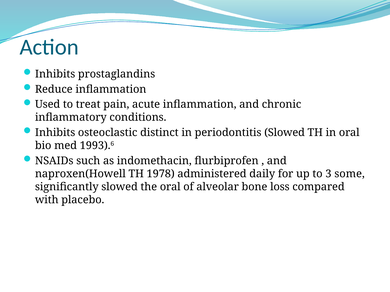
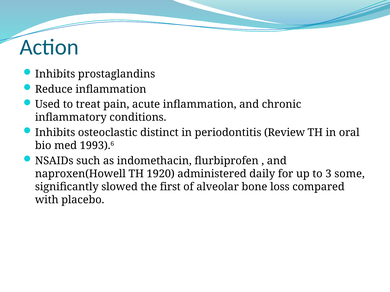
periodontitis Slowed: Slowed -> Review
1978: 1978 -> 1920
the oral: oral -> first
